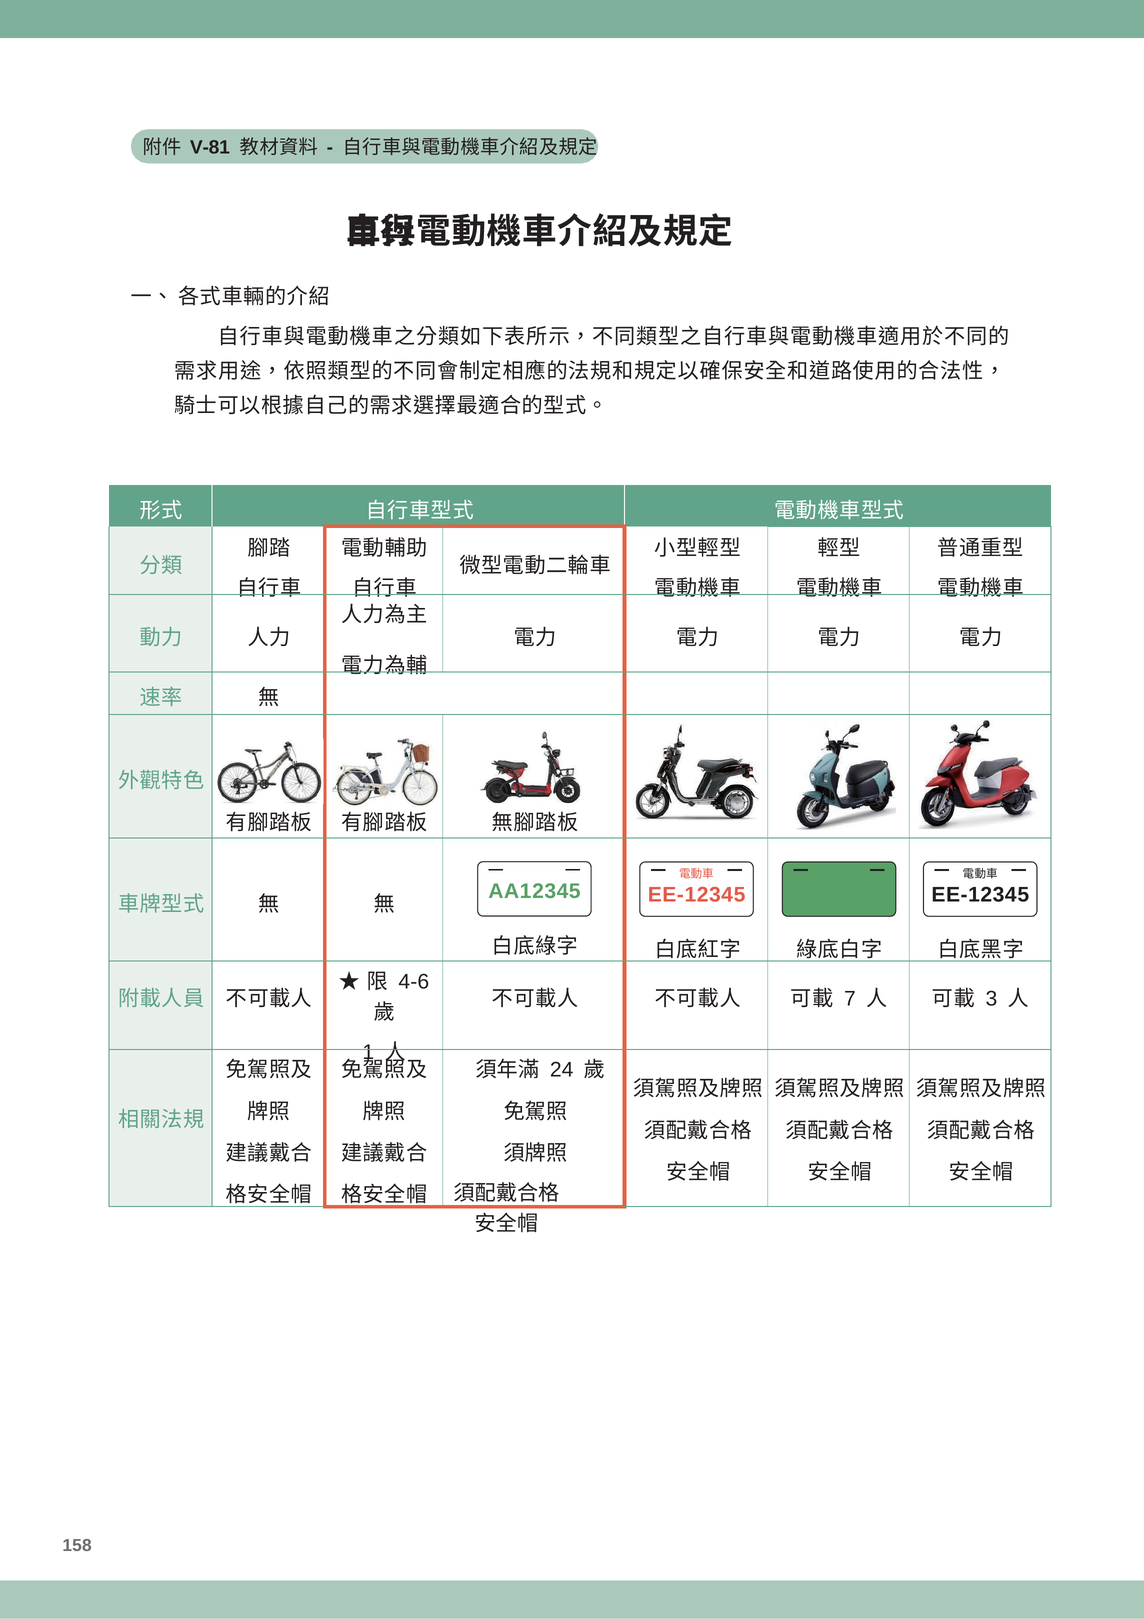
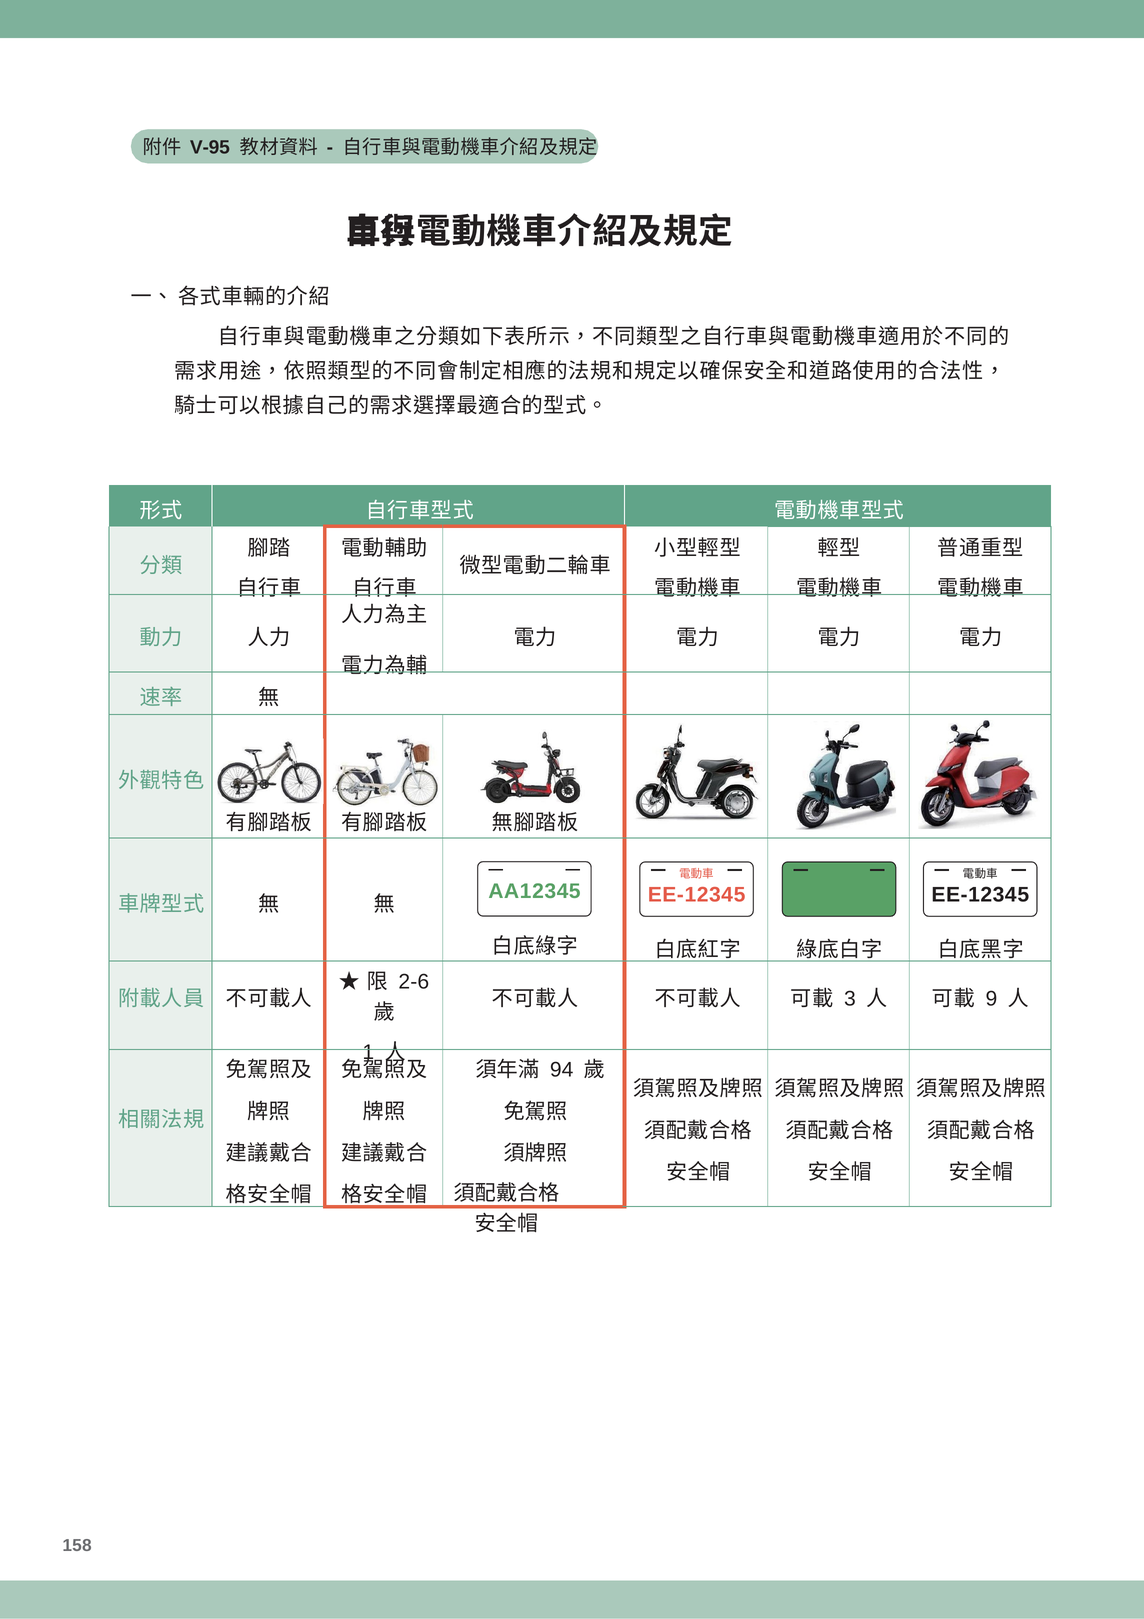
V-81: V-81 -> V-95
4-6: 4-6 -> 2-6
7: 7 -> 3
3: 3 -> 9
24: 24 -> 94
